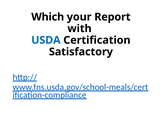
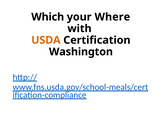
Report: Report -> Where
USDA colour: blue -> orange
Satisfactory: Satisfactory -> Washington
